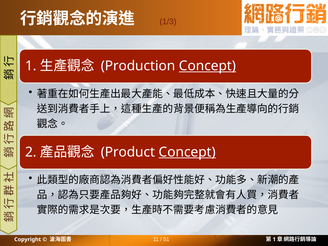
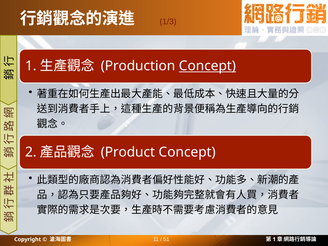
Concept at (187, 152) underline: present -> none
